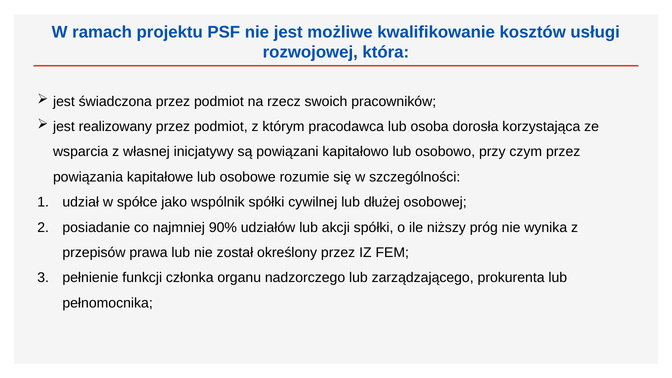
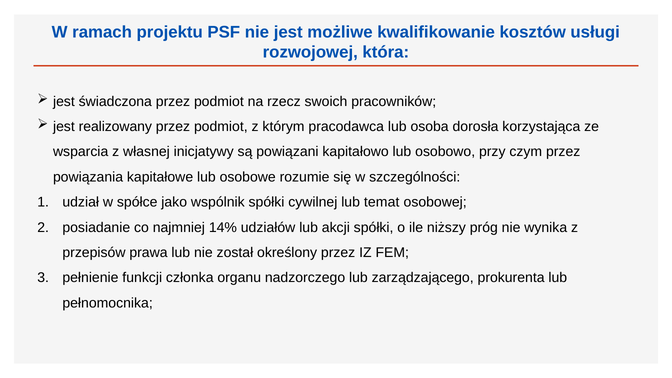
dłużej: dłużej -> temat
90%: 90% -> 14%
